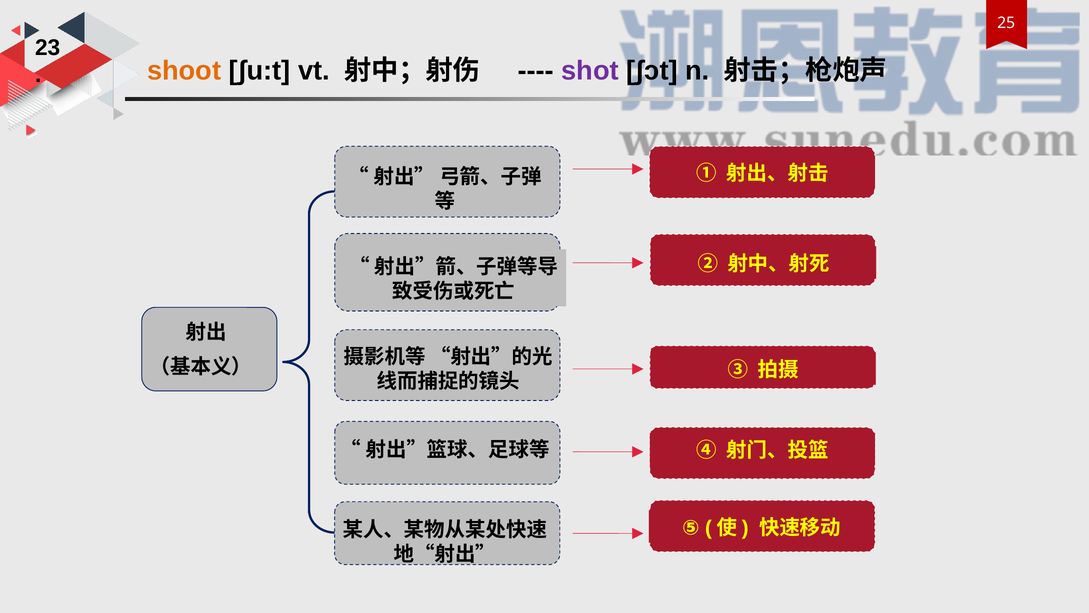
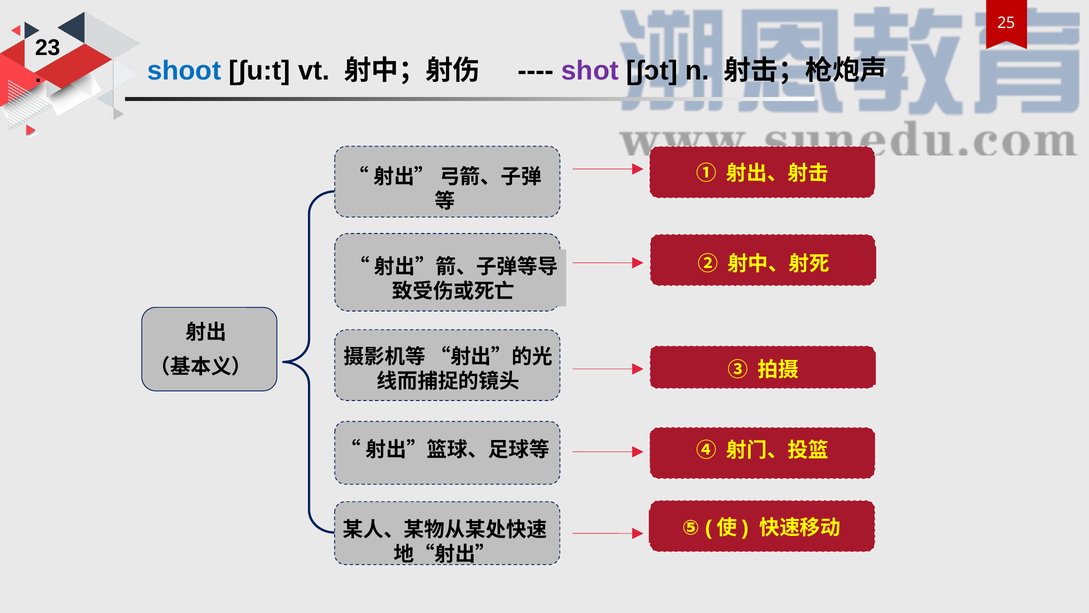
shoot colour: orange -> blue
